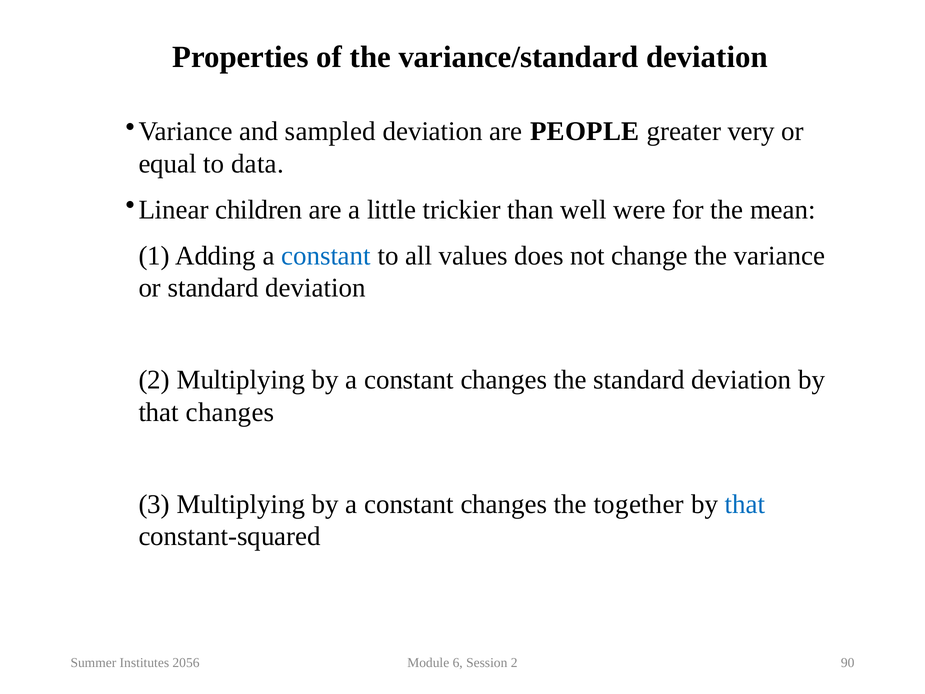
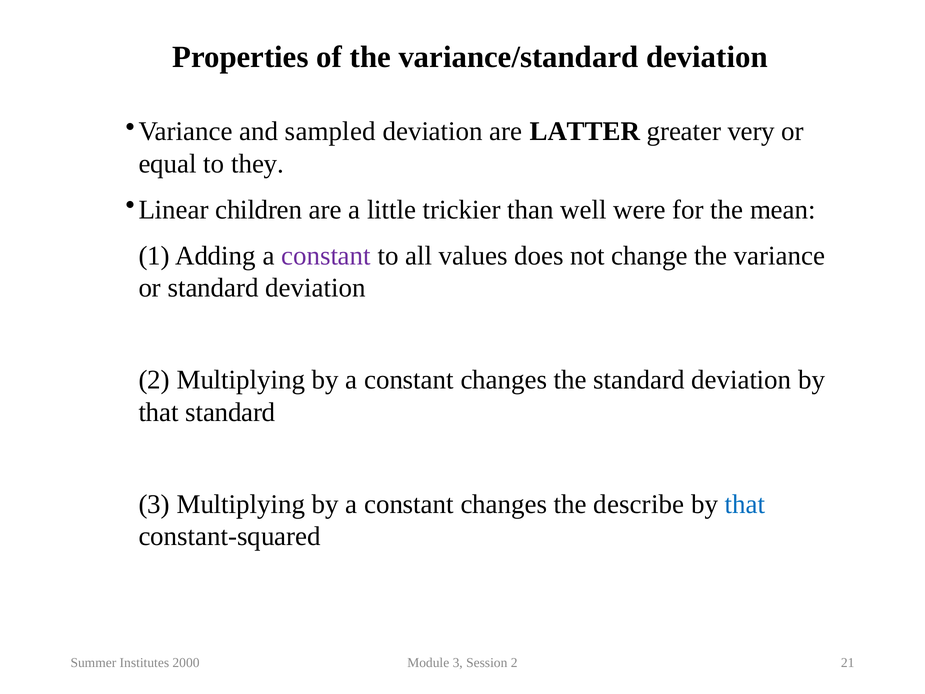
PEOPLE: PEOPLE -> LATTER
data: data -> they
constant at (326, 256) colour: blue -> purple
that changes: changes -> standard
together: together -> describe
2056: 2056 -> 2000
Module 6: 6 -> 3
90: 90 -> 21
